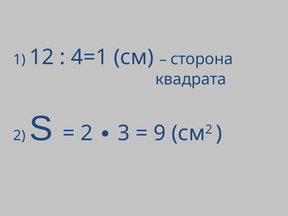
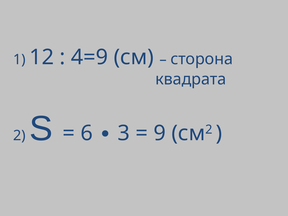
4=1: 4=1 -> 4=9
2 at (87, 133): 2 -> 6
